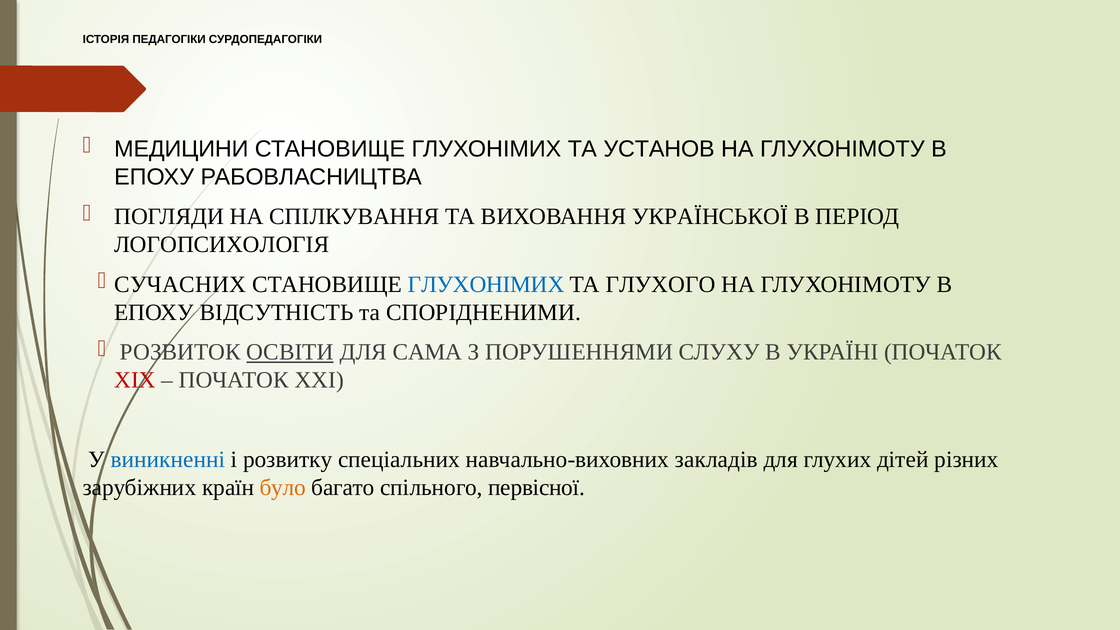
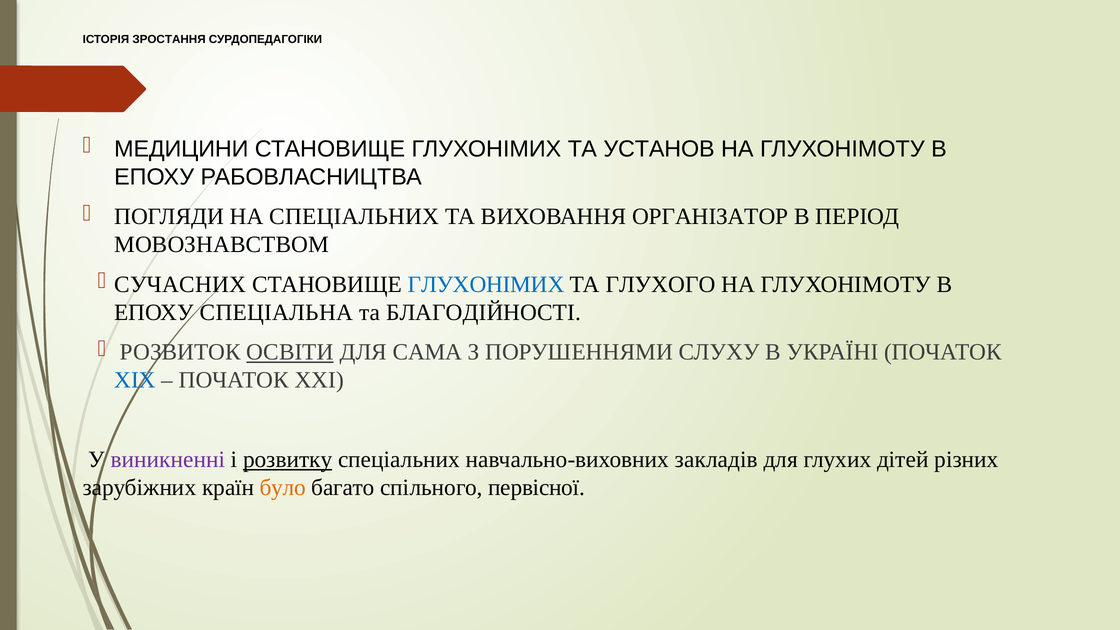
ПЕДАГОГІКИ: ПЕДАГОГІКИ -> ЗРОСТАННЯ
НА СПІЛКУВАННЯ: СПІЛКУВАННЯ -> СПЕЦІАЛЬНИХ
УКРАЇНСЬКОЇ: УКРАЇНСЬКОЇ -> ОРГАНІЗАТОР
ЛОГОПСИХОЛОГІЯ: ЛОГОПСИХОЛОГІЯ -> МОВОЗНАВСТВОМ
ВІДСУТНІСТЬ: ВІДСУТНІСТЬ -> СПЕЦІАЛЬНА
СПОРІДНЕНИМИ: СПОРІДНЕНИМИ -> БЛАГОДІЙНОСТІ
ХІХ colour: red -> blue
виникненні colour: blue -> purple
розвитку underline: none -> present
